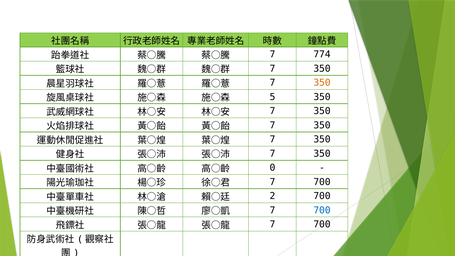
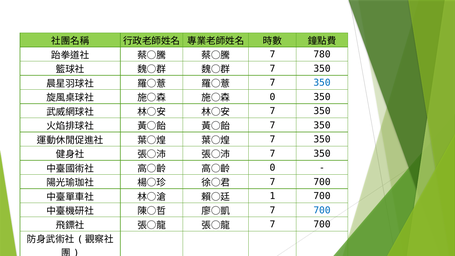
774: 774 -> 780
350 at (322, 83) colour: orange -> blue
5 at (272, 97): 5 -> 0
2: 2 -> 1
